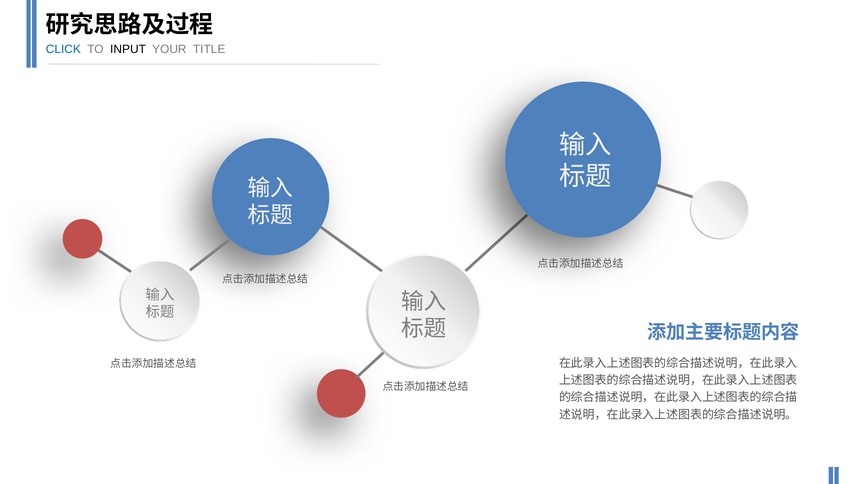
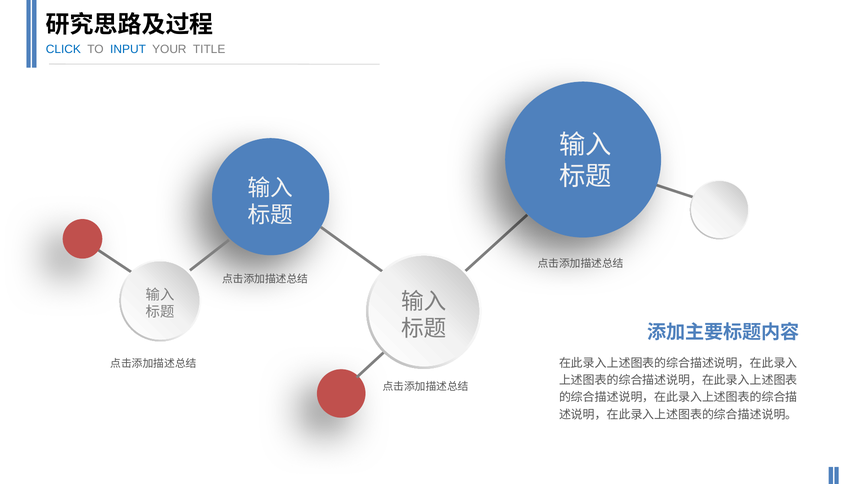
INPUT colour: black -> blue
